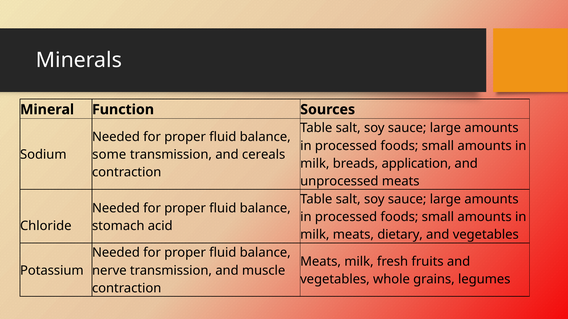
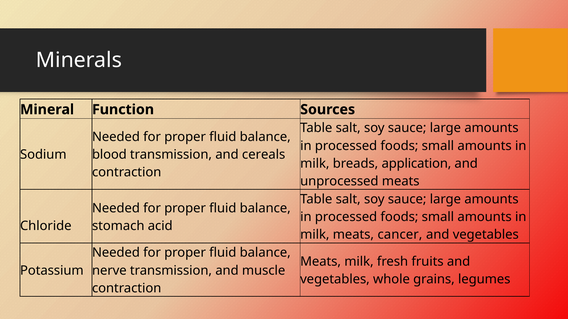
some: some -> blood
dietary: dietary -> cancer
